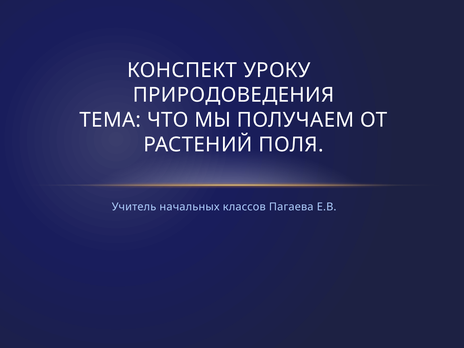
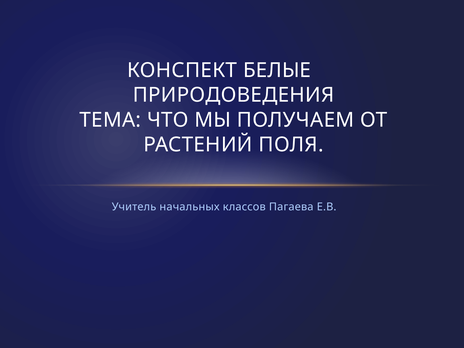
УРОКУ: УРОКУ -> БЕЛЫЕ
